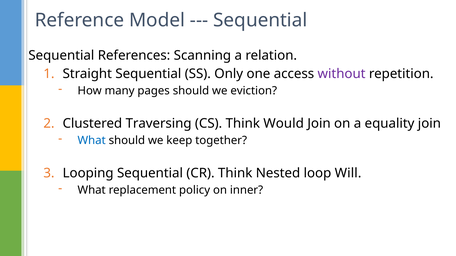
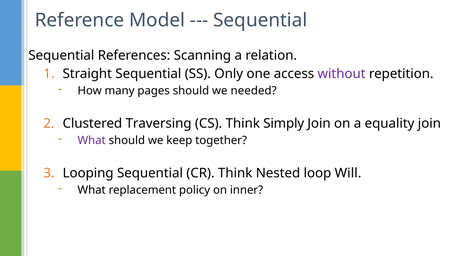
eviction: eviction -> needed
Would: Would -> Simply
What at (92, 141) colour: blue -> purple
